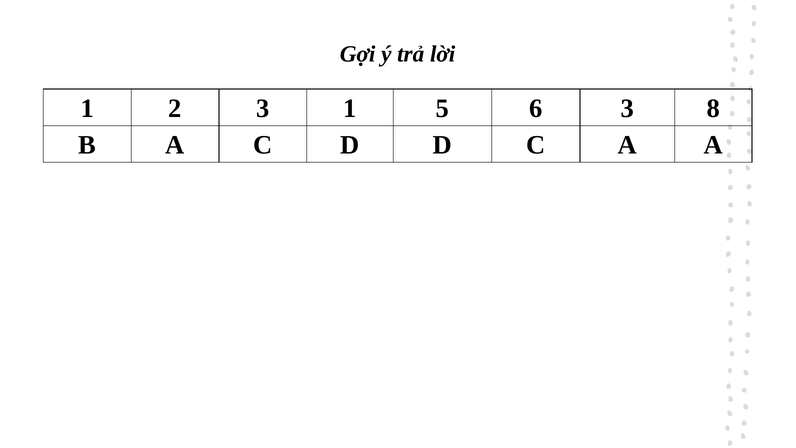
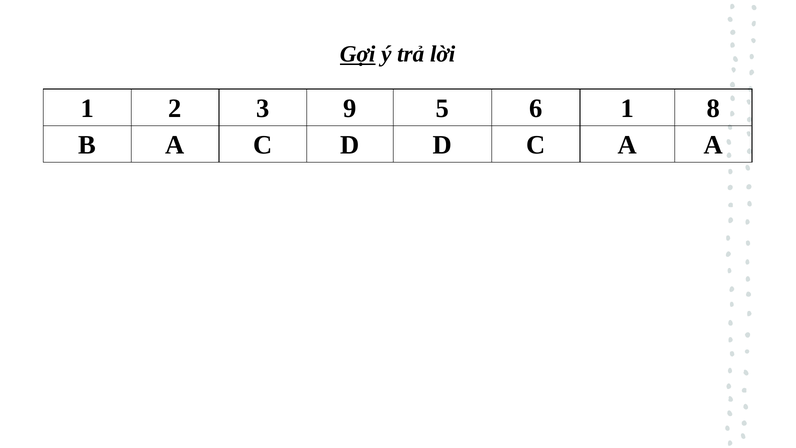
Gợi underline: none -> present
3 1: 1 -> 9
6 3: 3 -> 1
